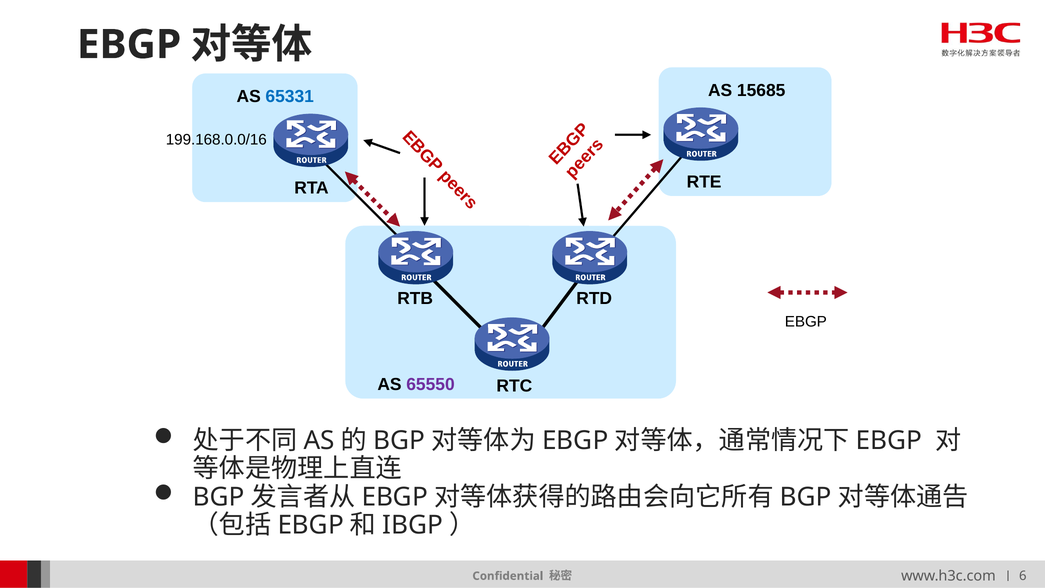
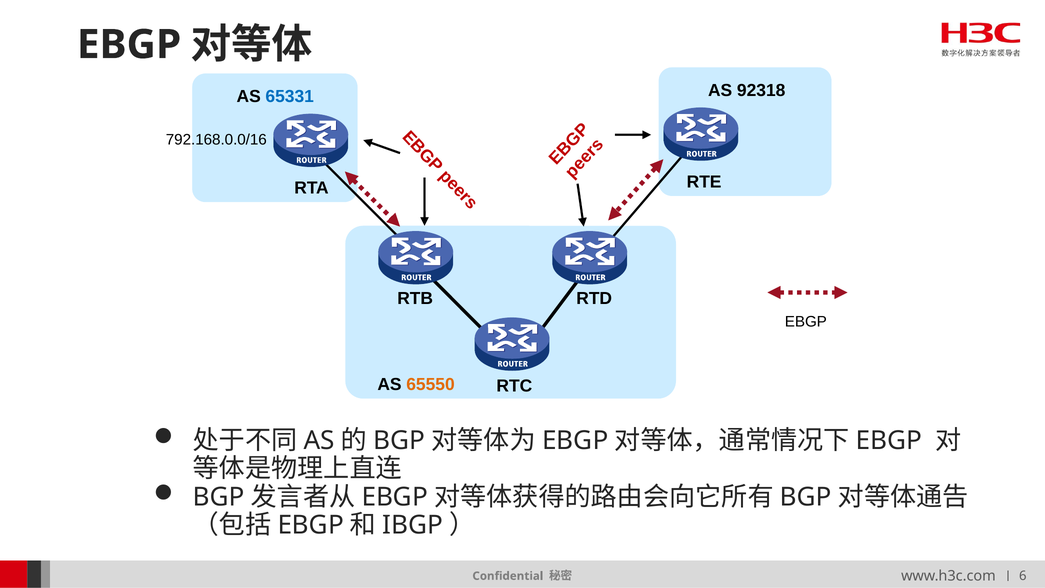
15685: 15685 -> 92318
199.168.0.0/16: 199.168.0.0/16 -> 792.168.0.0/16
65550 colour: purple -> orange
